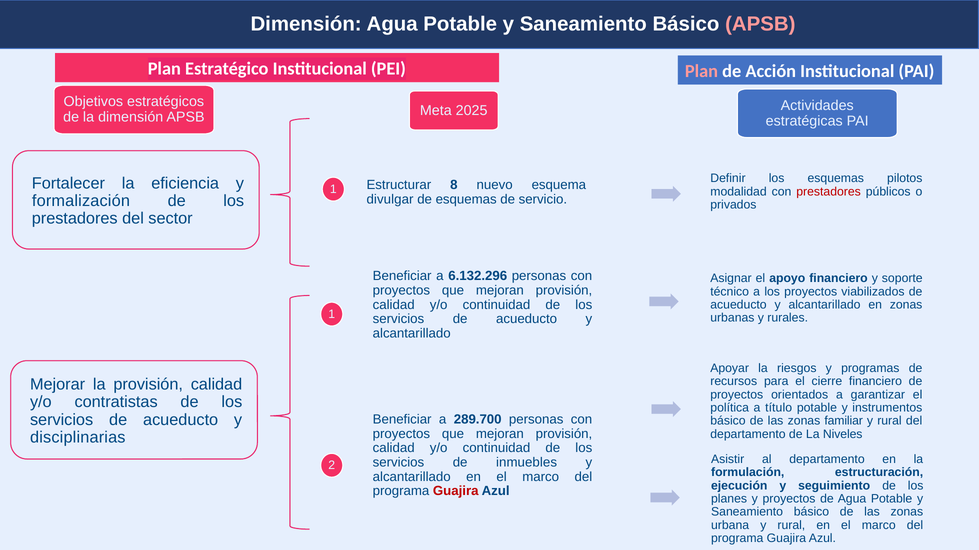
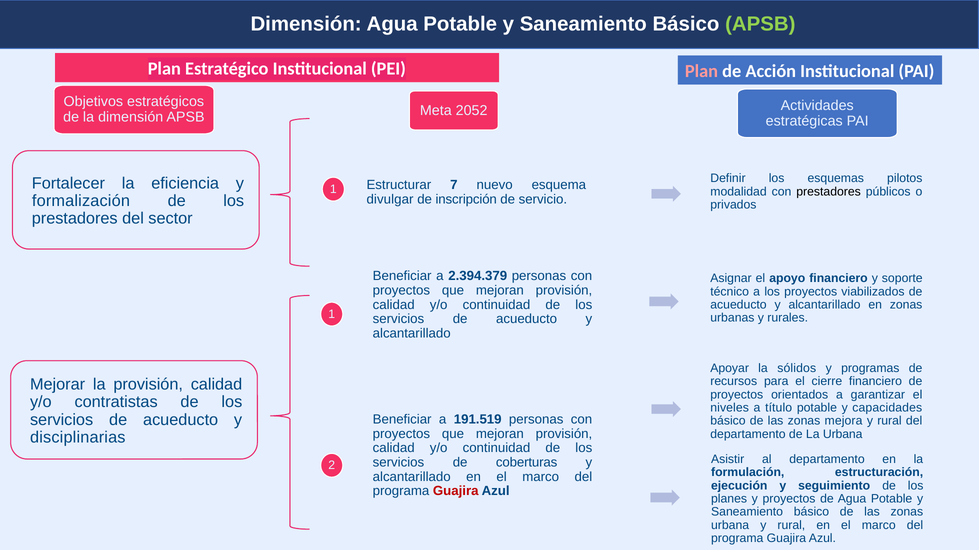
APSB at (760, 24) colour: pink -> light green
2025: 2025 -> 2052
8: 8 -> 7
prestadores at (829, 192) colour: red -> black
de esquemas: esquemas -> inscripción
6.132.296: 6.132.296 -> 2.394.379
riesgos: riesgos -> sólidos
política: política -> niveles
instrumentos: instrumentos -> capacidades
289.700: 289.700 -> 191.519
familiar: familiar -> mejora
La Niveles: Niveles -> Urbana
inmuebles: inmuebles -> coberturas
